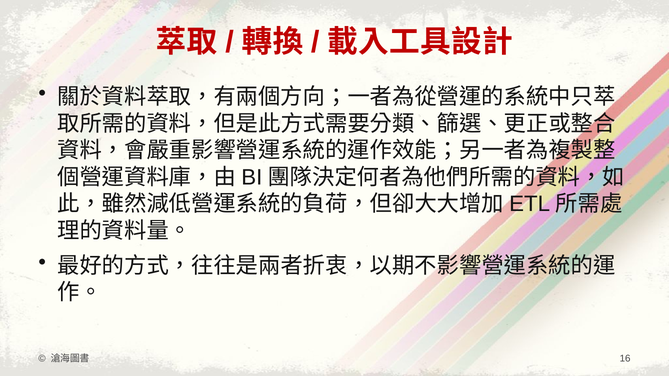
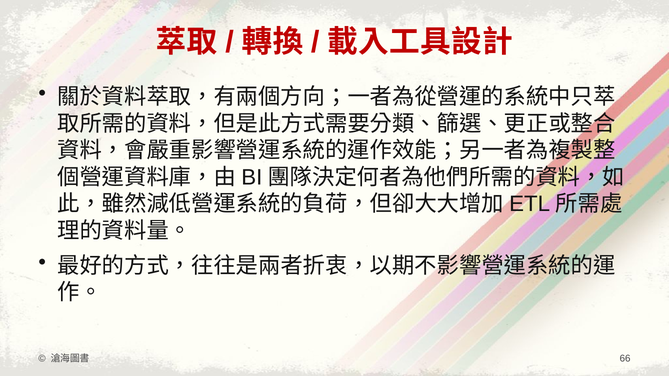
16: 16 -> 66
